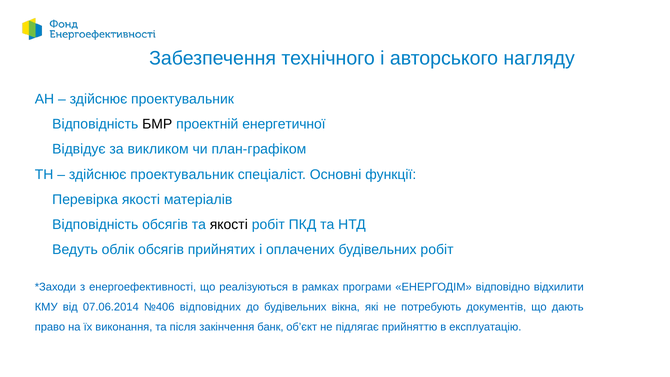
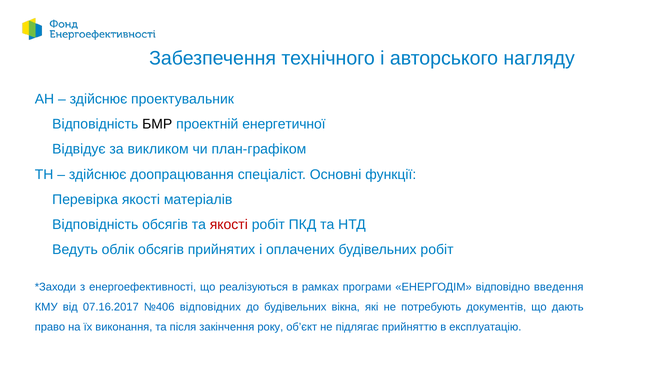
проектувальник at (182, 174): проектувальник -> доопрацювання
якості at (229, 225) colour: black -> red
відхилити: відхилити -> введення
07.06.2014: 07.06.2014 -> 07.16.2017
банк: банк -> року
